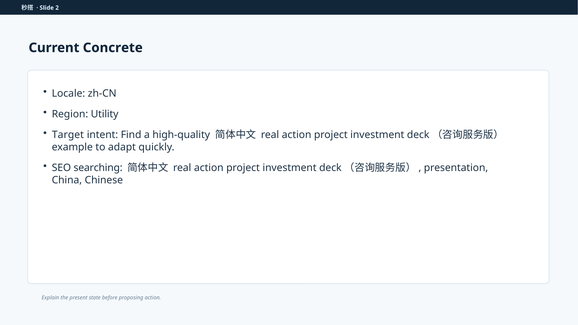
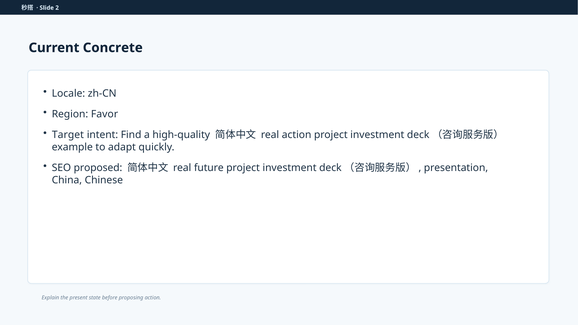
Utility: Utility -> Favor
searching: searching -> proposed
action at (209, 168): action -> future
